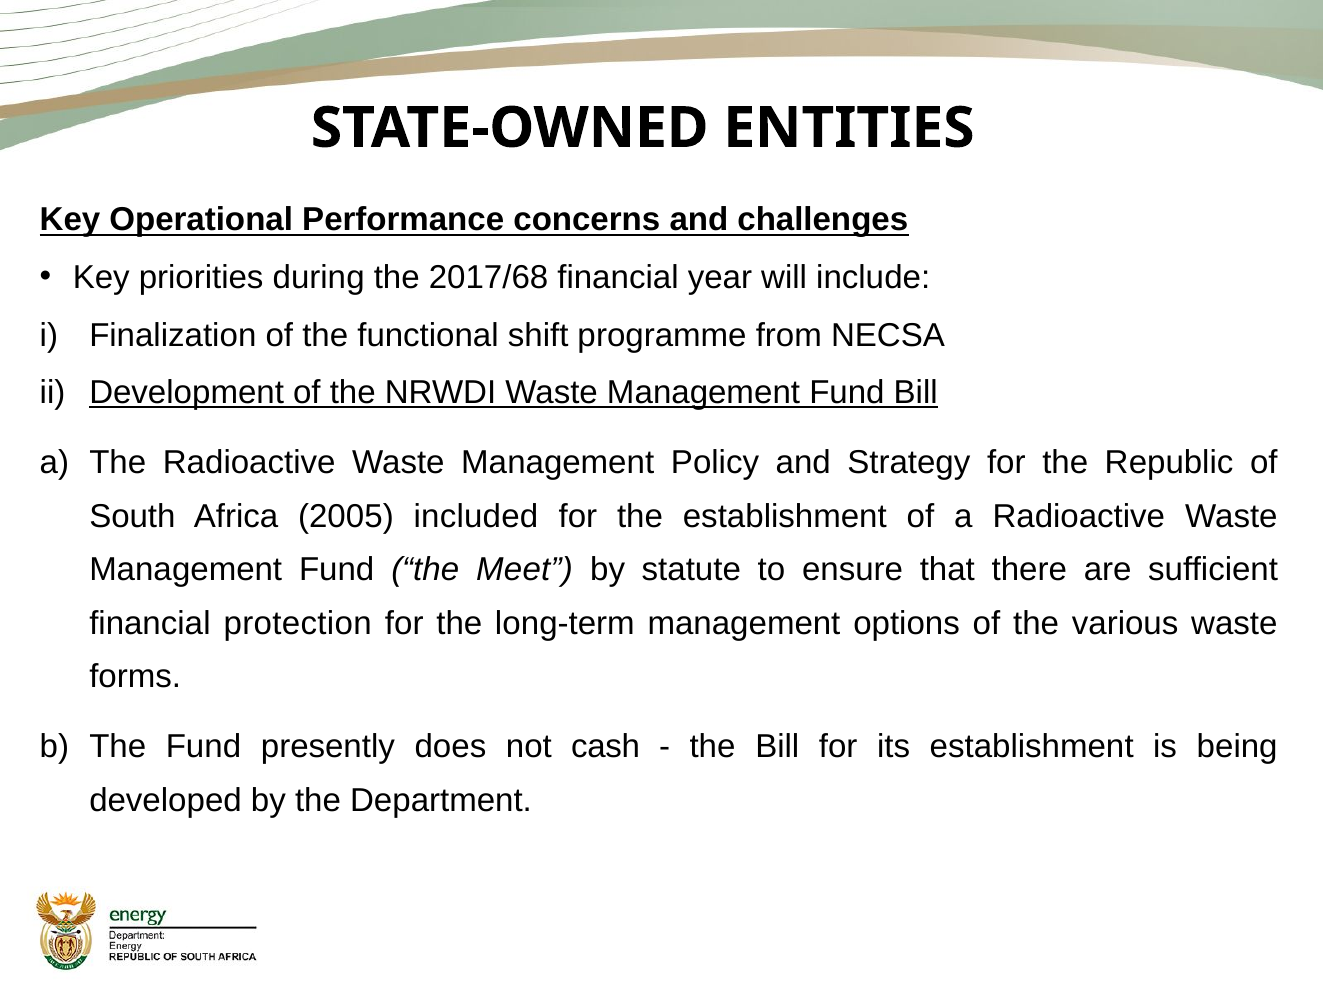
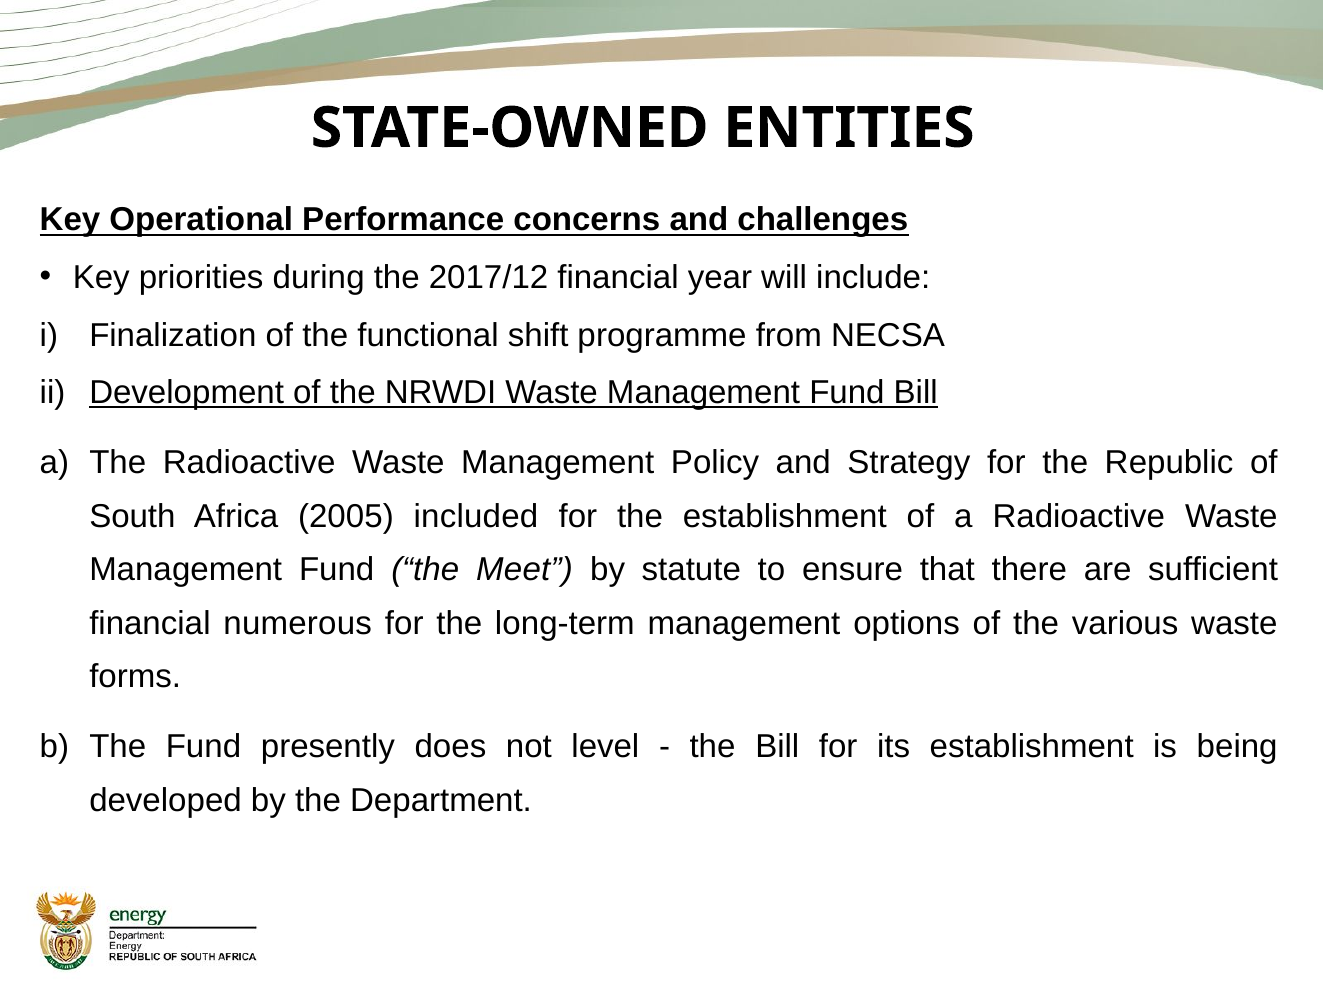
2017/68: 2017/68 -> 2017/12
protection: protection -> numerous
cash: cash -> level
